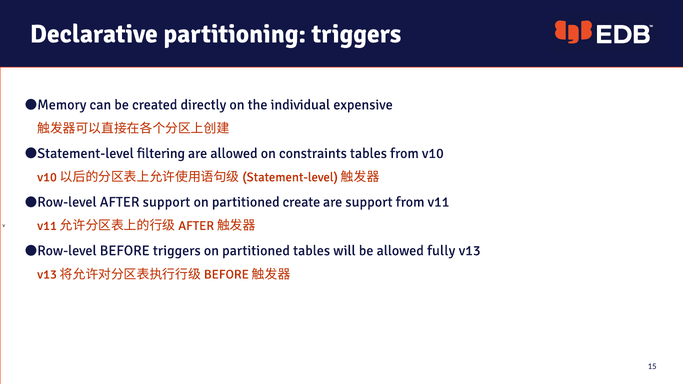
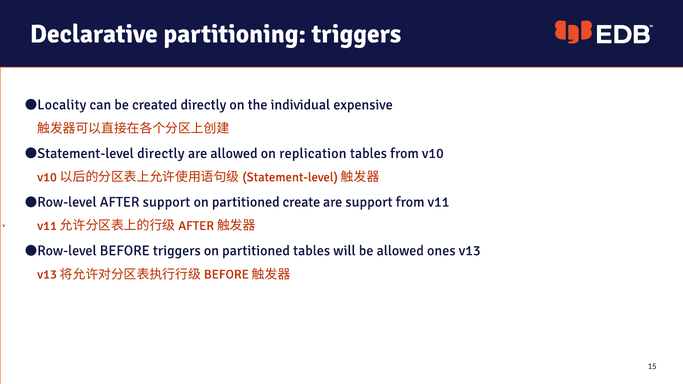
Memory: Memory -> Locality
Statement-level filtering: filtering -> directly
constraints: constraints -> replication
fully: fully -> ones
